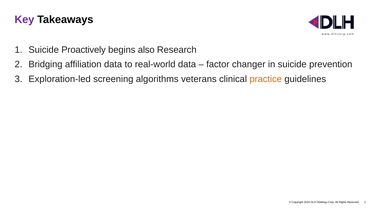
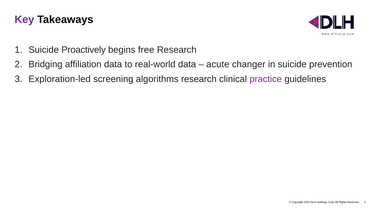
also: also -> free
factor: factor -> acute
algorithms veterans: veterans -> research
practice colour: orange -> purple
